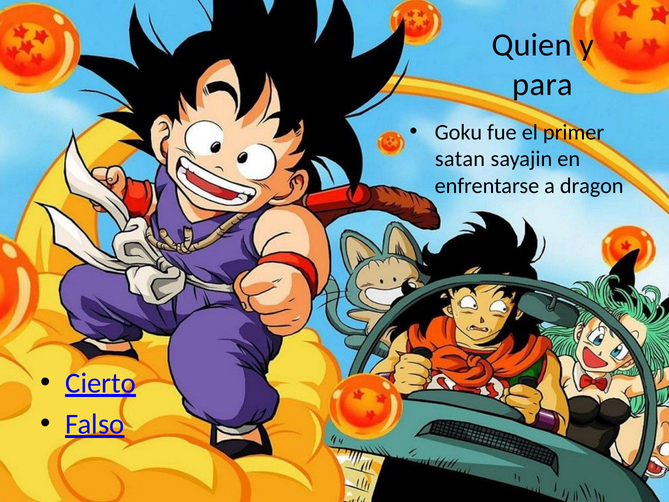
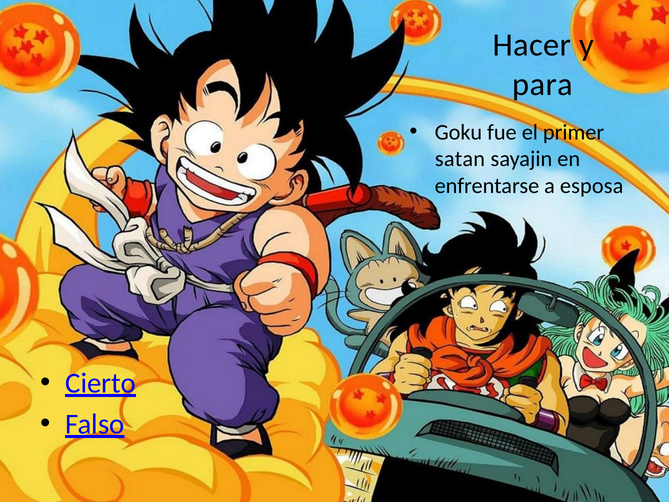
Quien: Quien -> Hacer
dragon: dragon -> esposa
